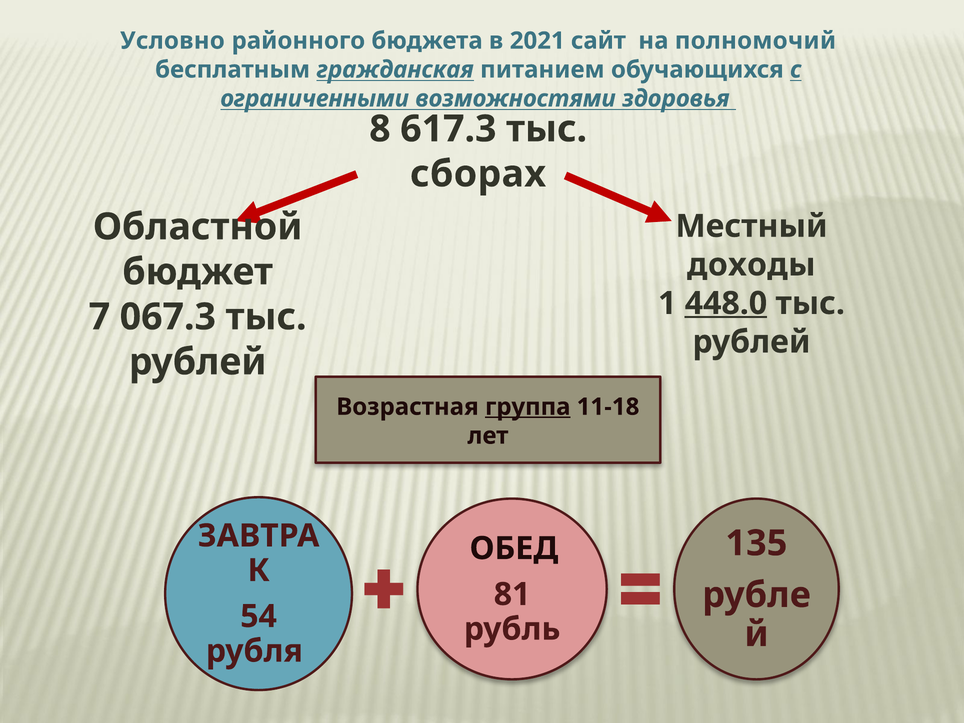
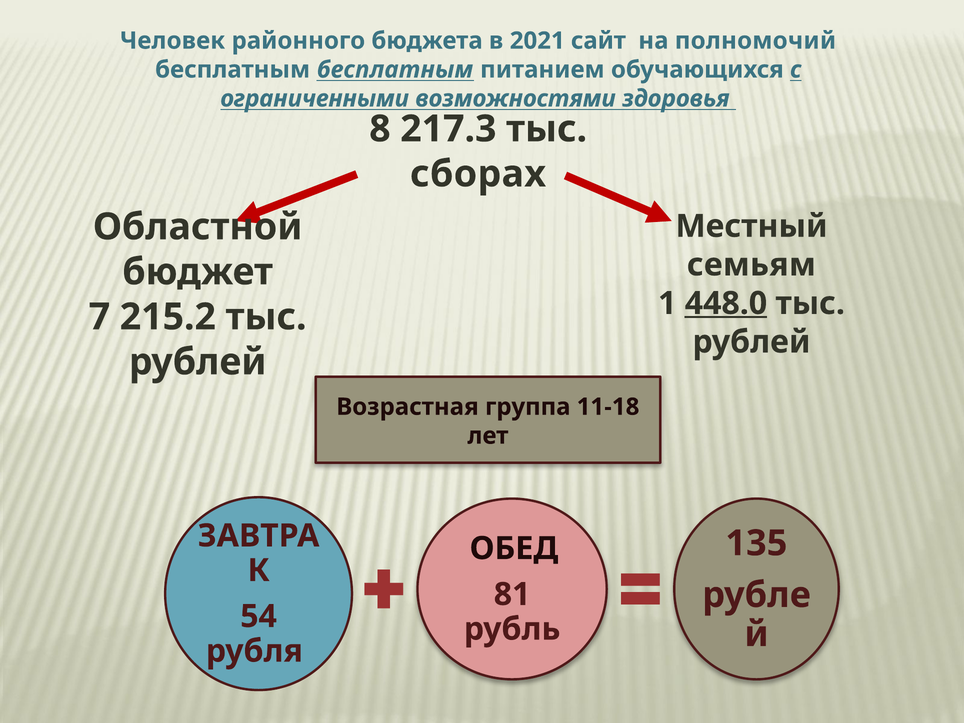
Условно: Условно -> Человек
бесплатным гражданская: гражданская -> бесплатным
617.3: 617.3 -> 217.3
доходы: доходы -> семьям
067.3: 067.3 -> 215.2
группа underline: present -> none
